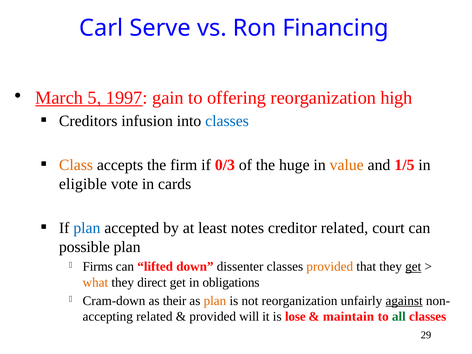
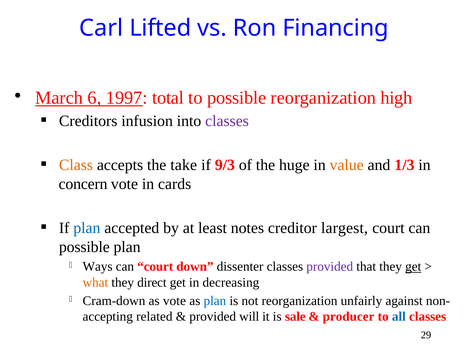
Serve: Serve -> Lifted
5: 5 -> 6
gain: gain -> total
to offering: offering -> possible
classes at (227, 121) colour: blue -> purple
firm: firm -> take
0/3: 0/3 -> 9/3
1/5: 1/5 -> 1/3
eligible: eligible -> concern
creditor related: related -> largest
Firms: Firms -> Ways
can lifted: lifted -> court
provided at (330, 267) colour: orange -> purple
obligations: obligations -> decreasing
as their: their -> vote
plan at (215, 301) colour: orange -> blue
against underline: present -> none
lose: lose -> sale
maintain: maintain -> producer
all colour: green -> blue
